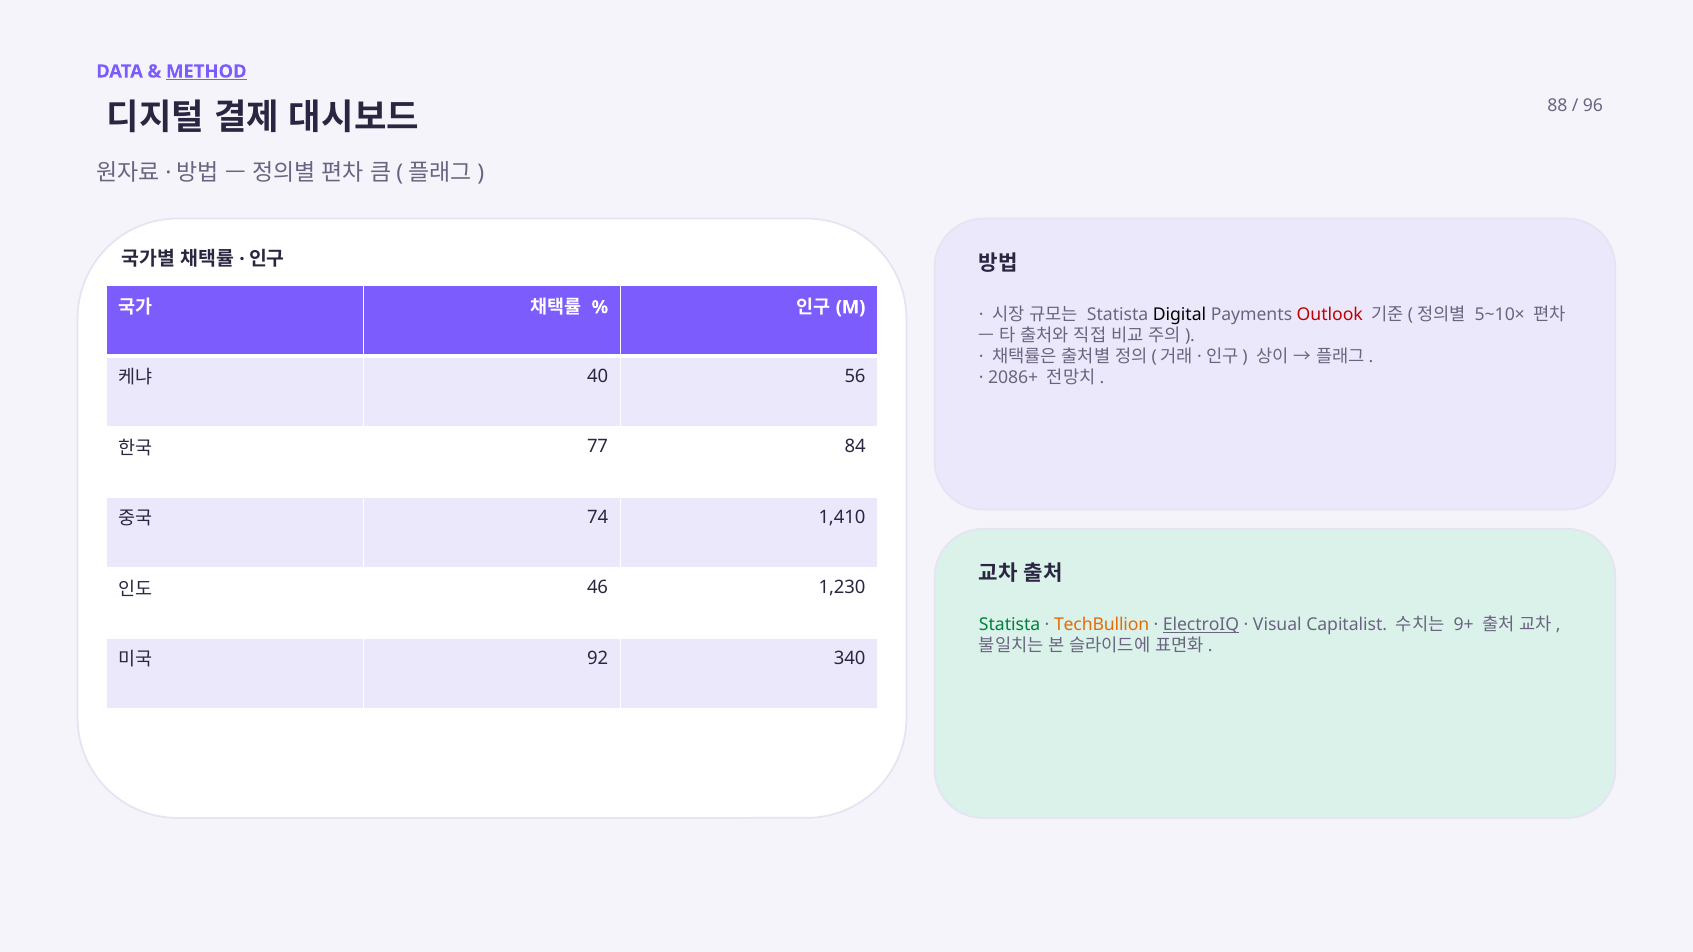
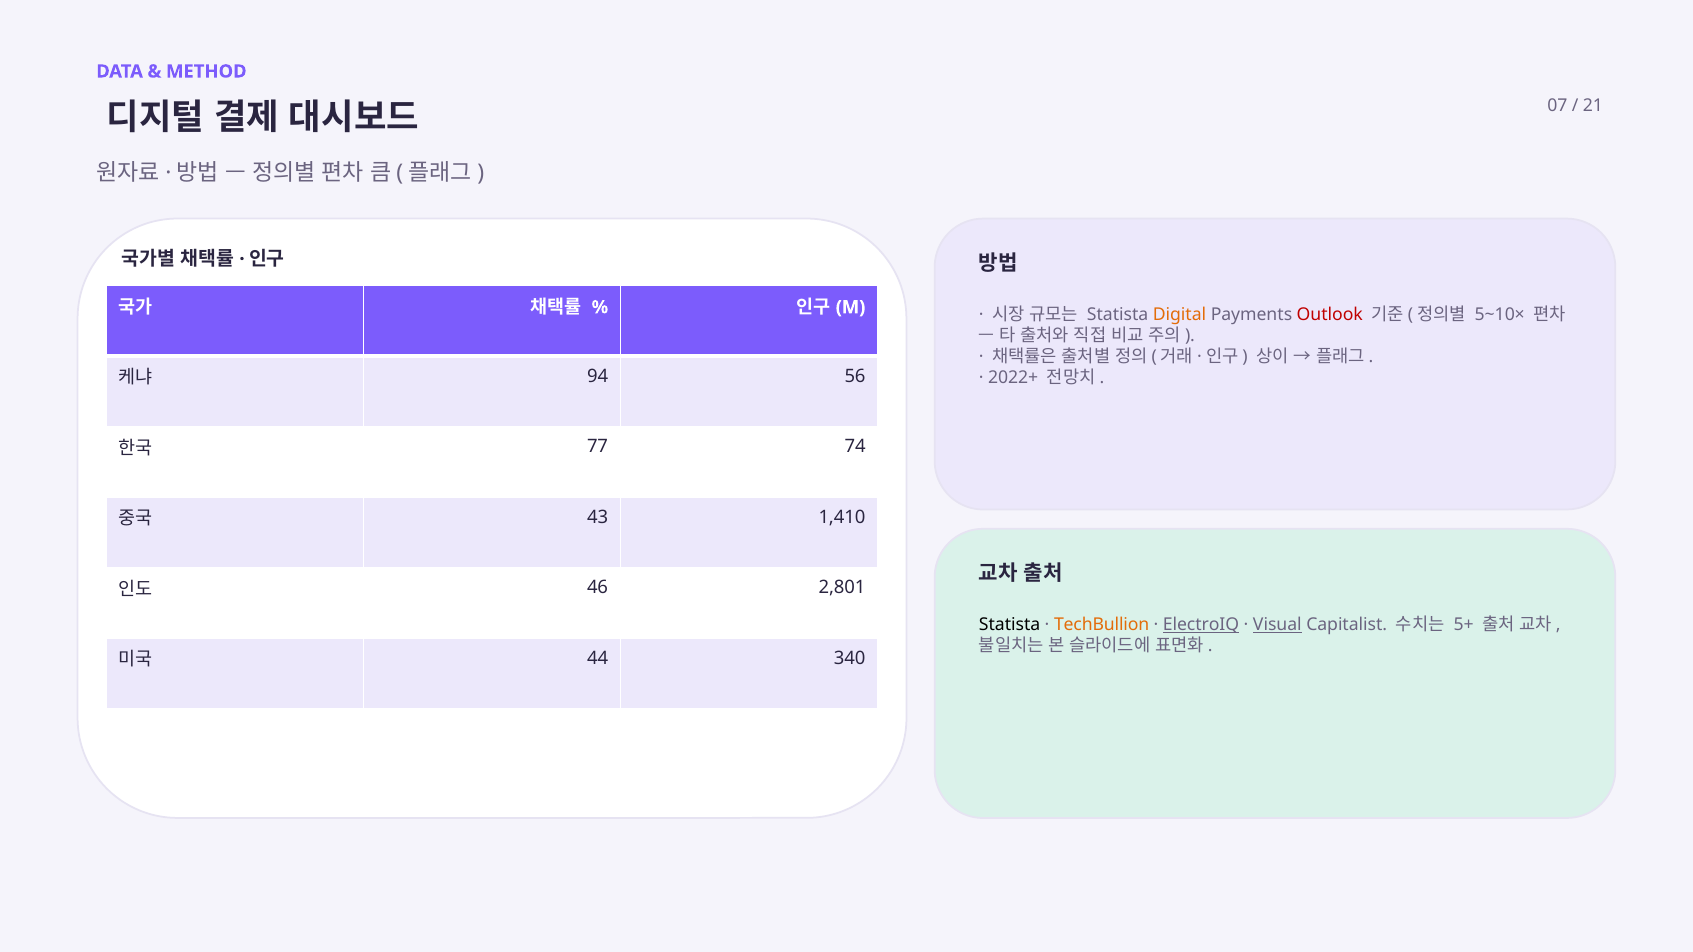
METHOD underline: present -> none
88: 88 -> 07
96: 96 -> 21
Digital colour: black -> orange
40: 40 -> 94
2086+: 2086+ -> 2022+
84: 84 -> 74
74: 74 -> 43
1,230: 1,230 -> 2,801
Statista at (1010, 625) colour: green -> black
Visual underline: none -> present
9+: 9+ -> 5+
92: 92 -> 44
